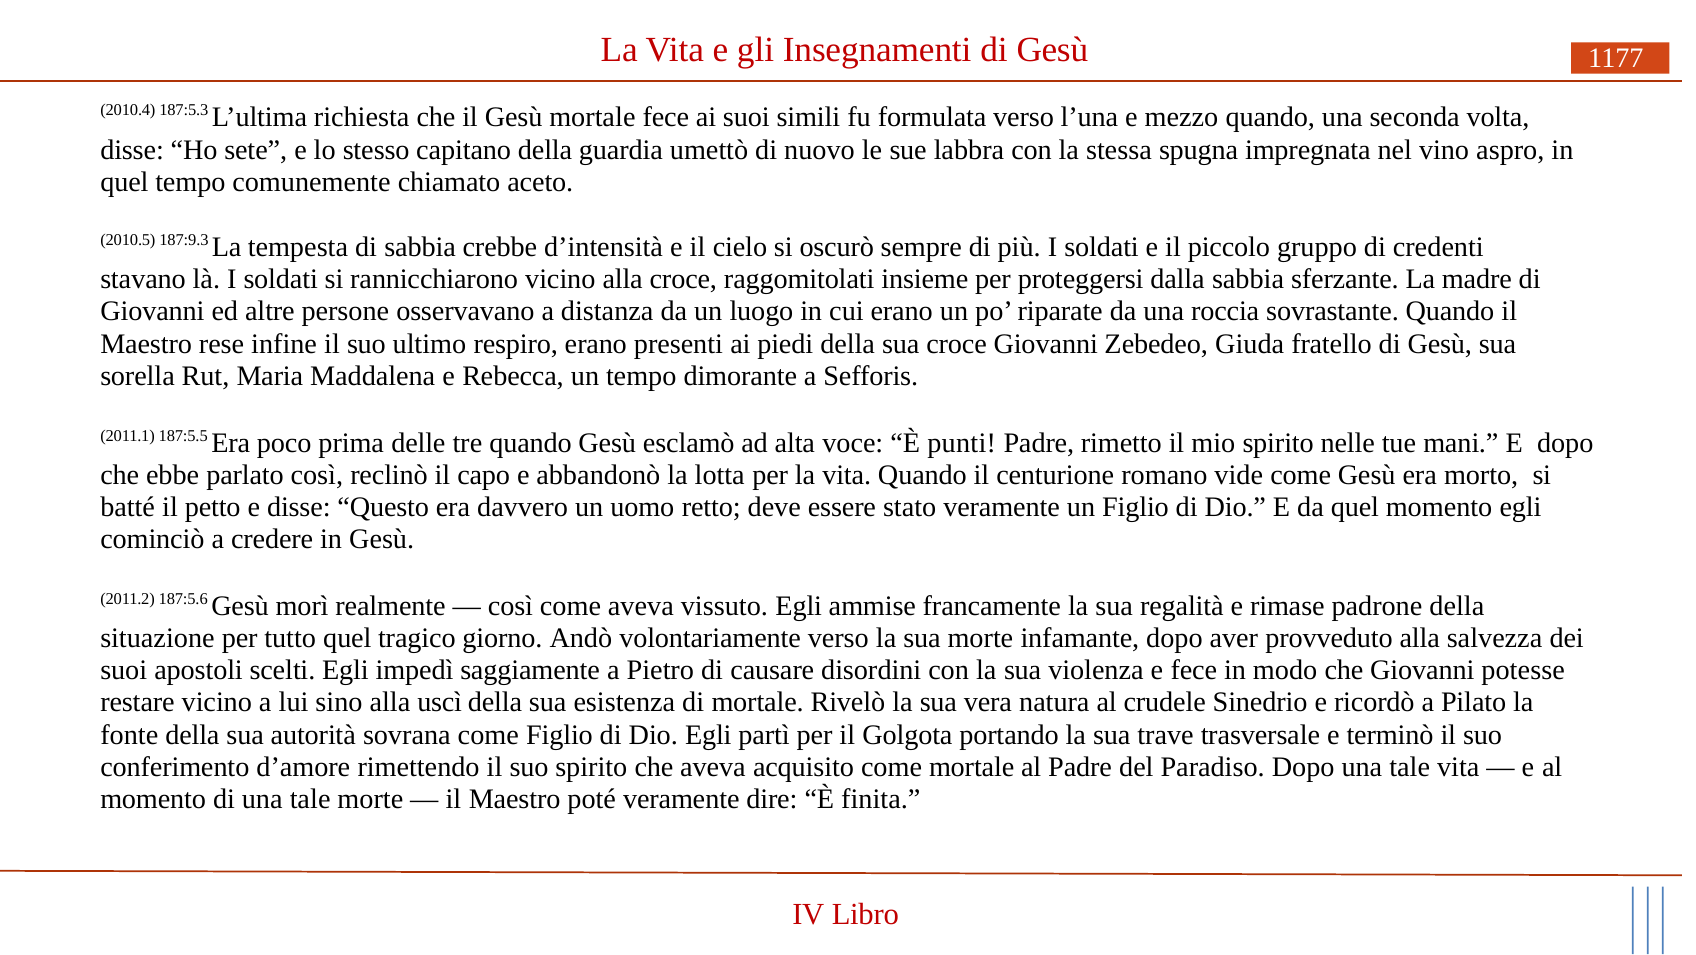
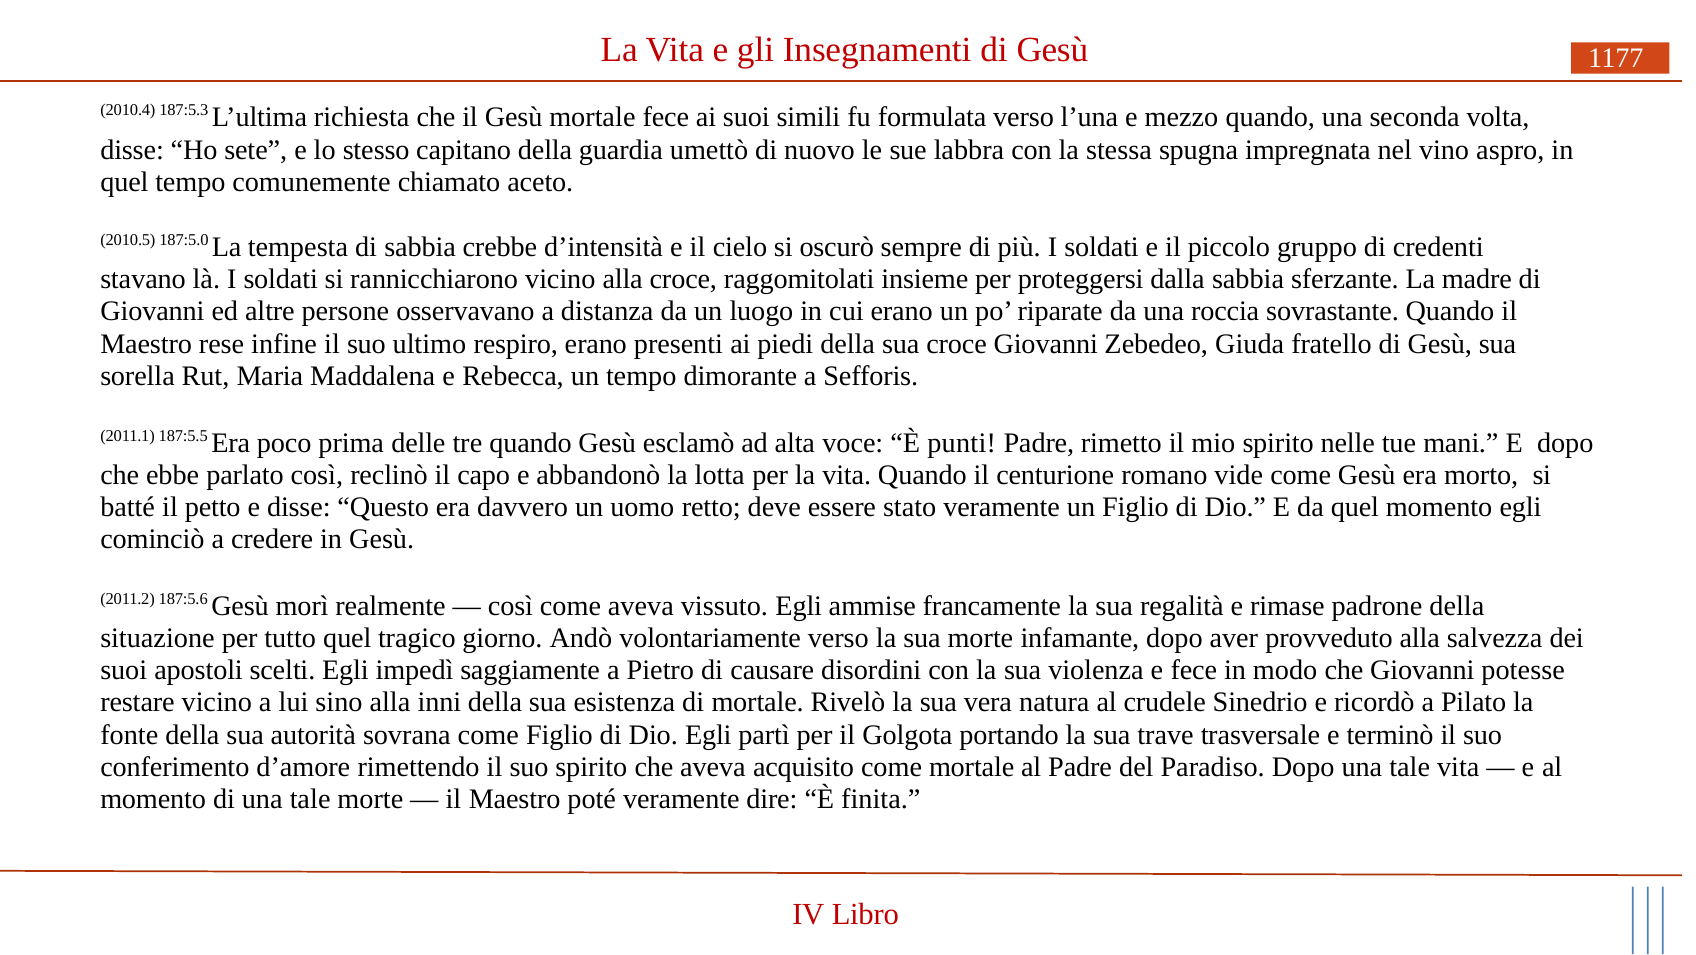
187:9.3: 187:9.3 -> 187:5.0
uscì: uscì -> inni
